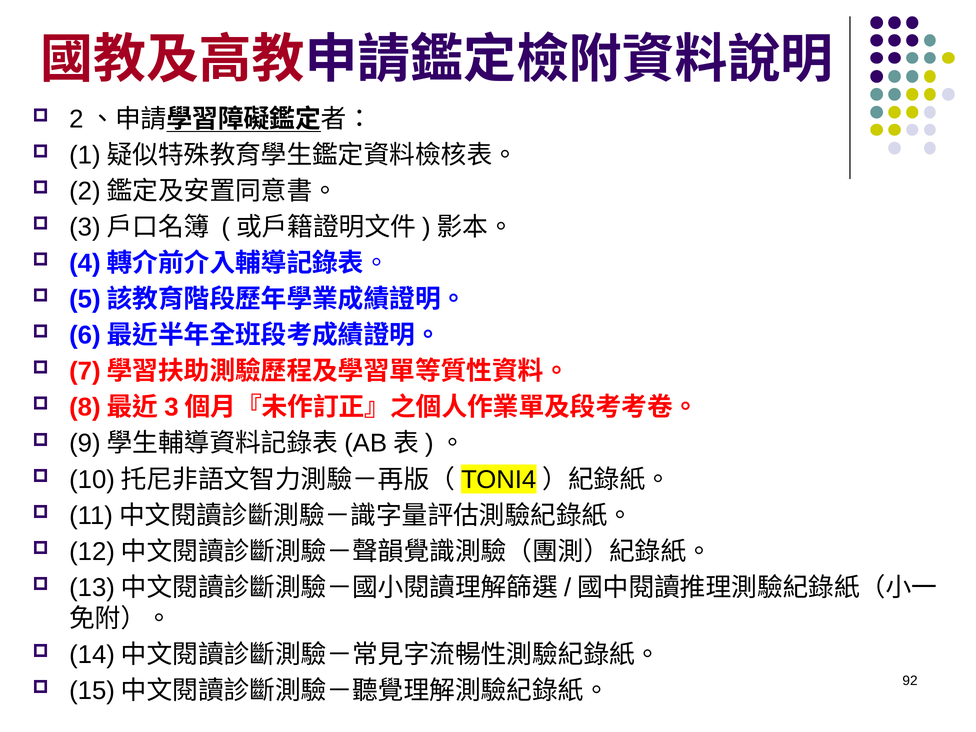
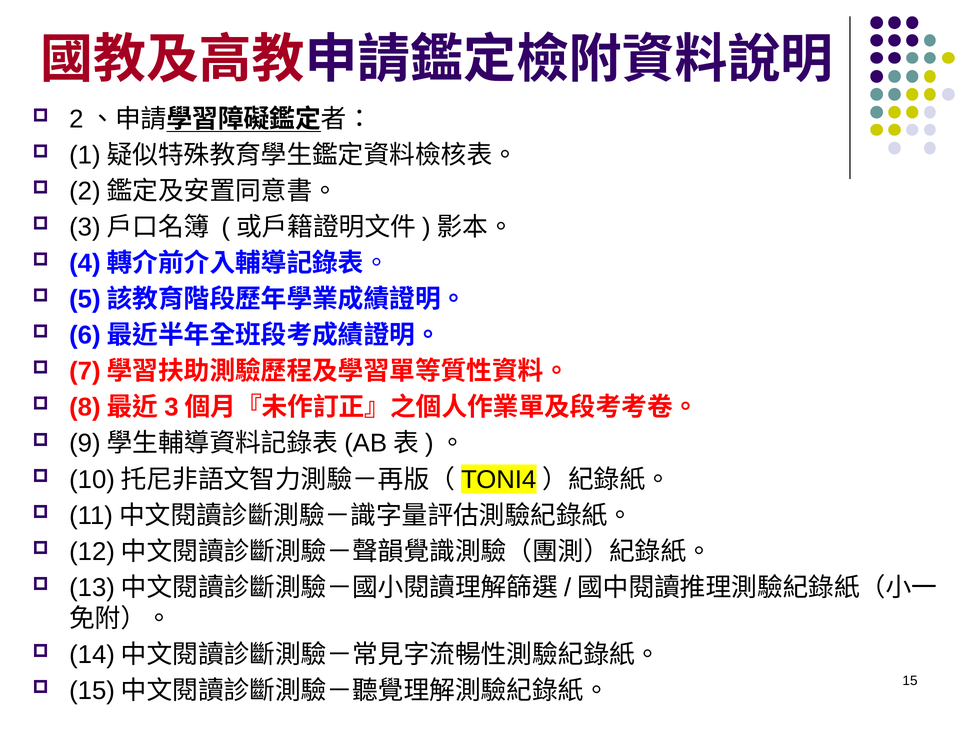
92: 92 -> 15
